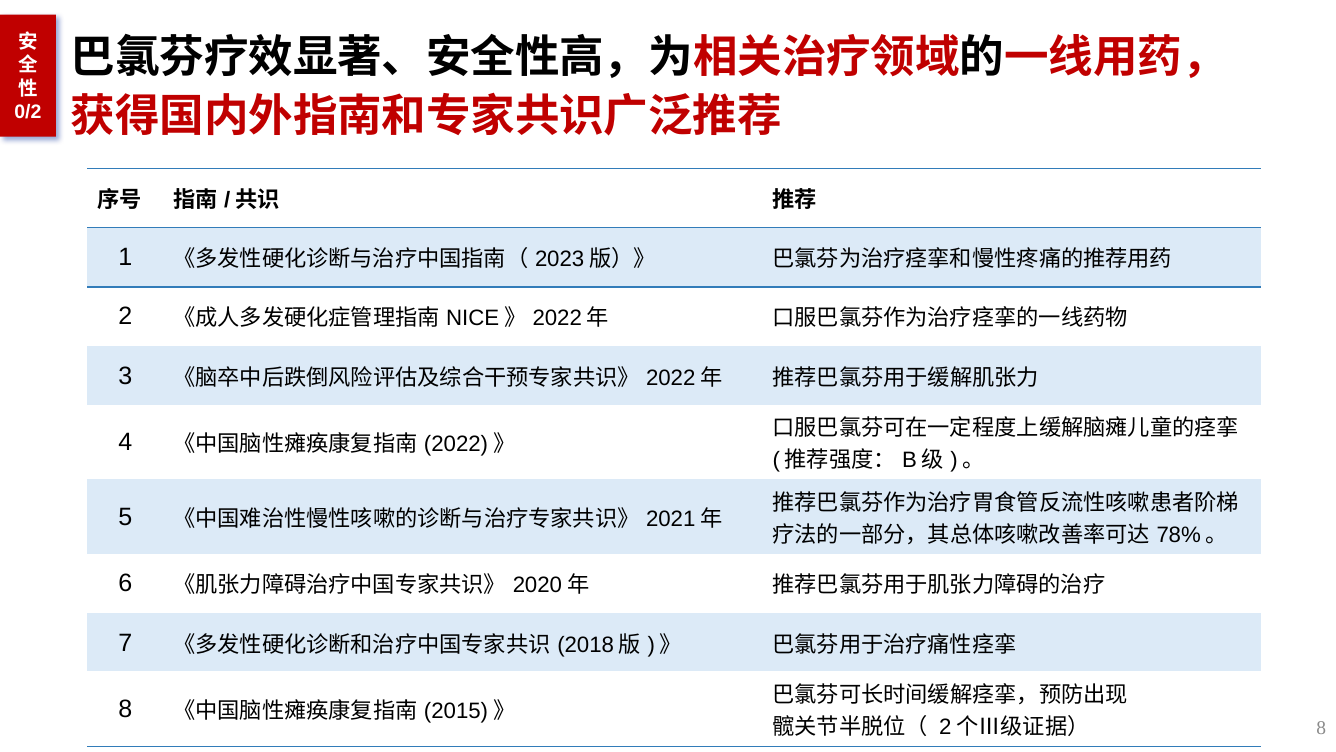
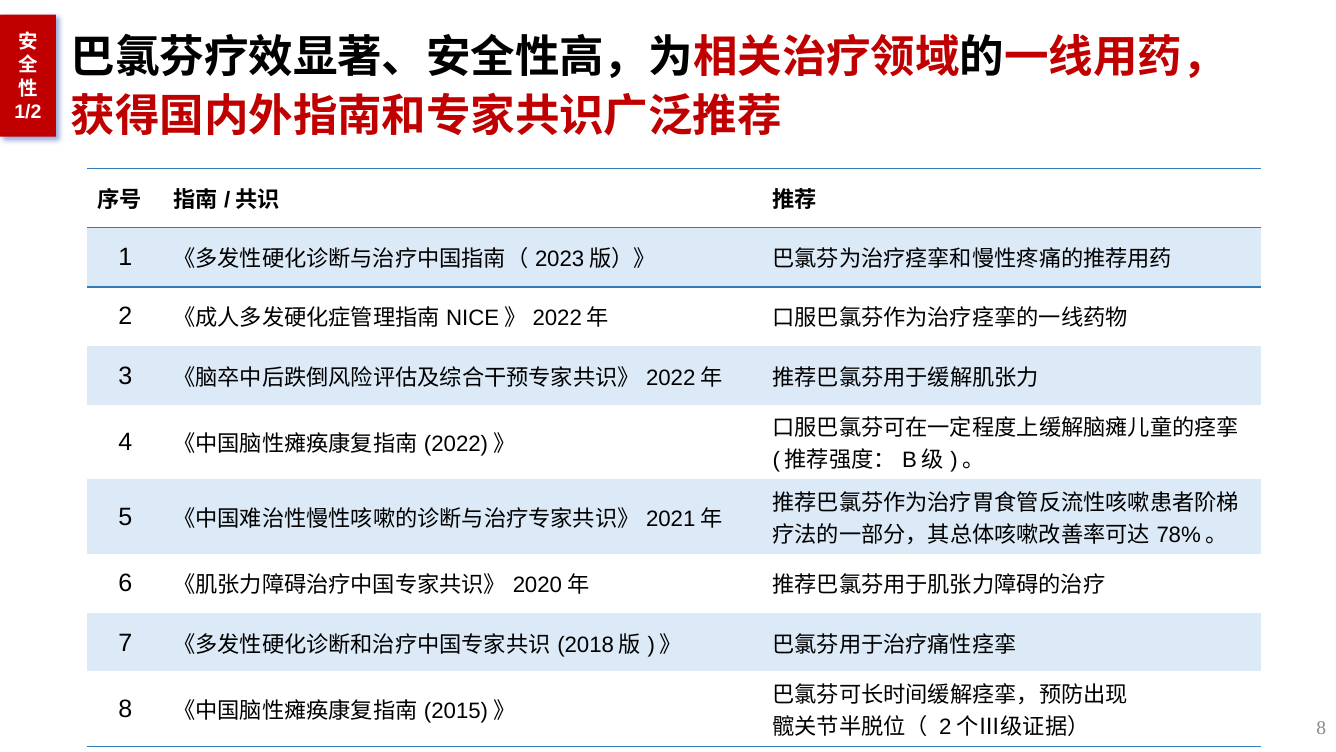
0/2: 0/2 -> 1/2
